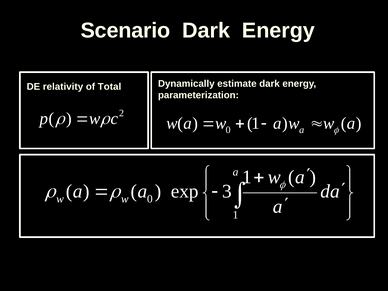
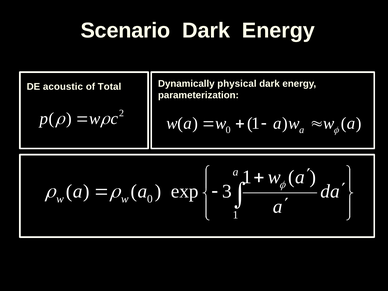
relativity: relativity -> acoustic
estimate: estimate -> physical
